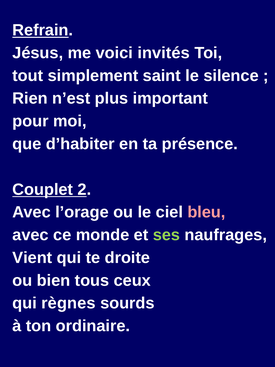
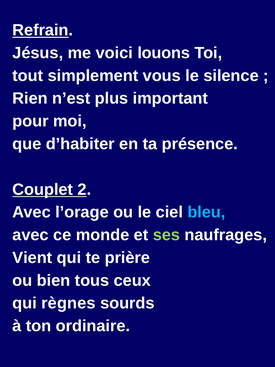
invités: invités -> louons
saint: saint -> vous
bleu colour: pink -> light blue
droite: droite -> prière
